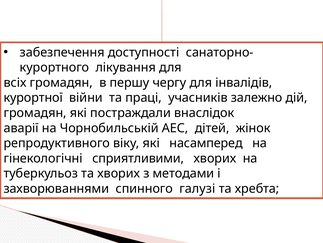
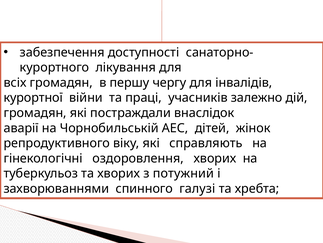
насамперед: насамперед -> справляють
сприятливими: сприятливими -> оздоровлення
методами: методами -> потужний
